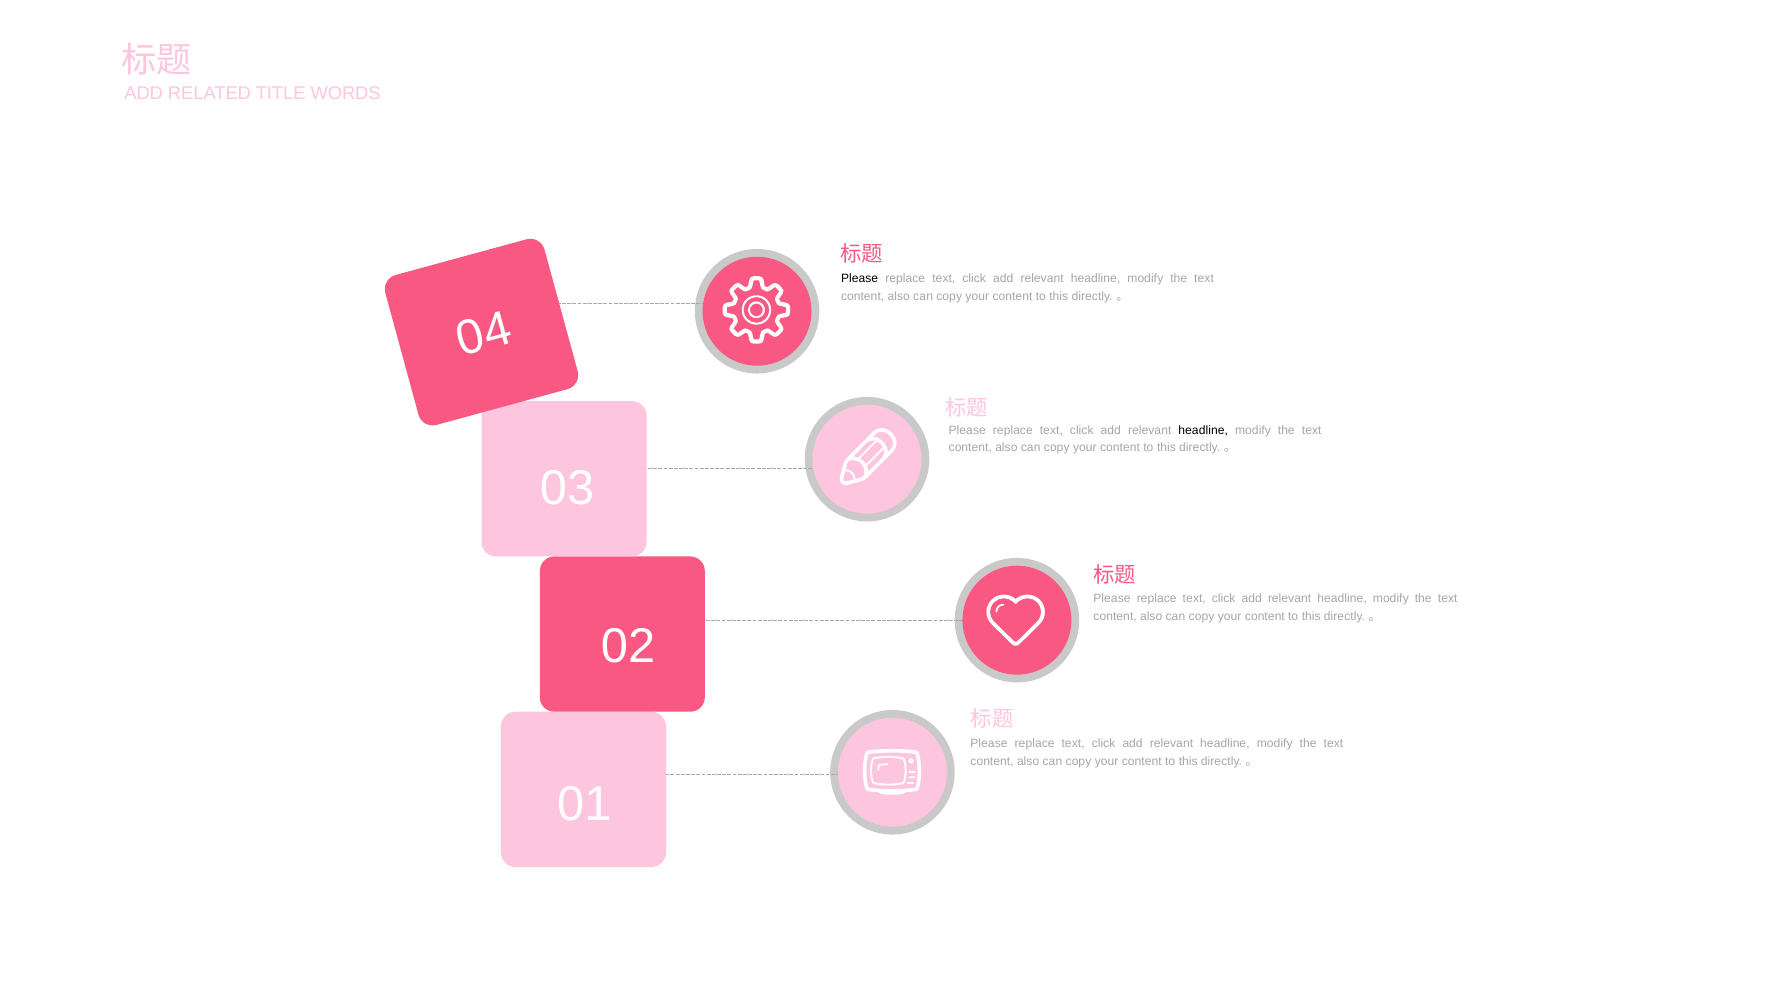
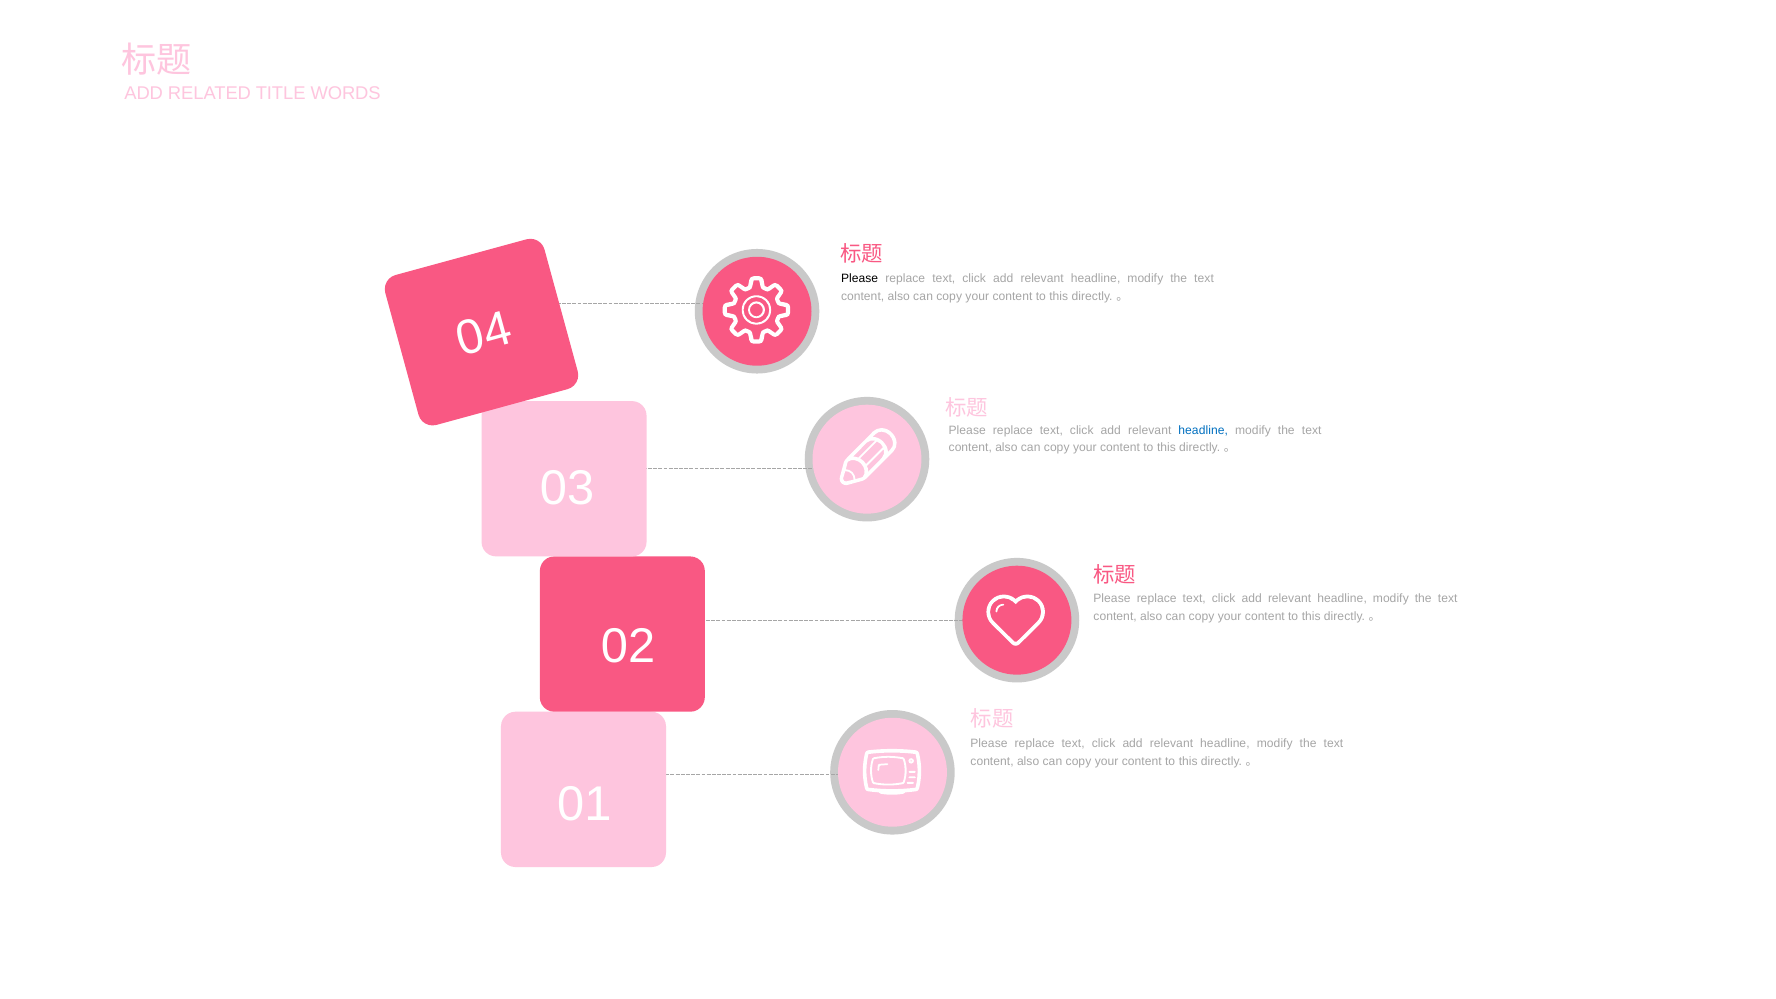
headline at (1203, 430) colour: black -> blue
